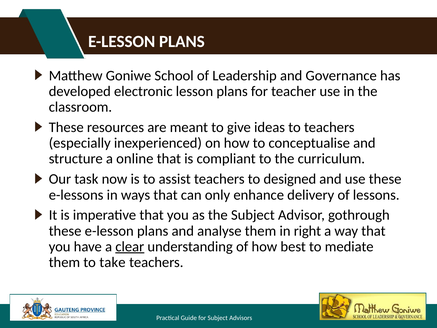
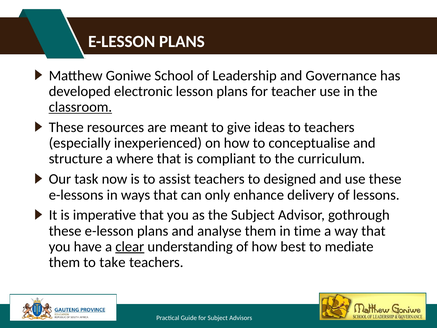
classroom underline: none -> present
online: online -> where
right: right -> time
